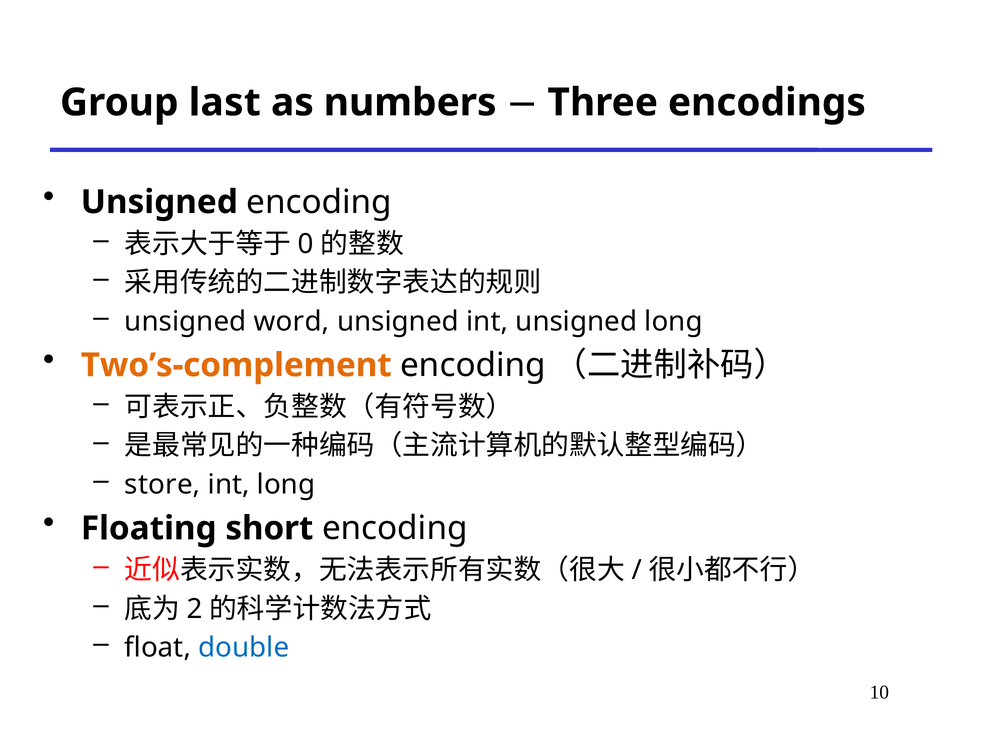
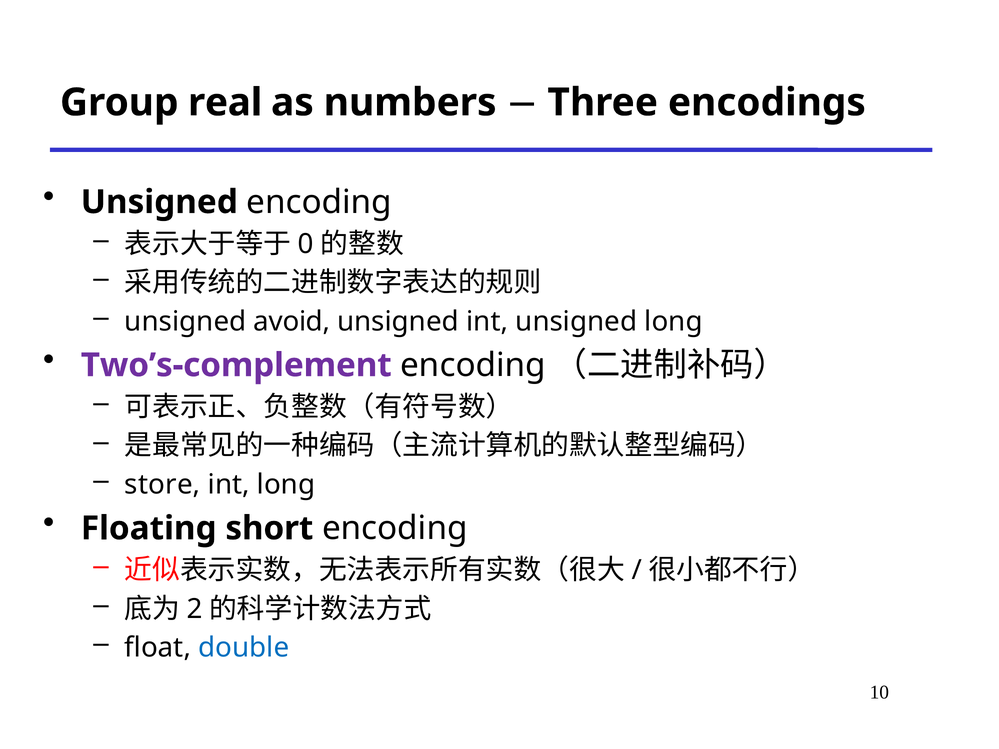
last: last -> real
word: word -> avoid
Two’s-complement colour: orange -> purple
